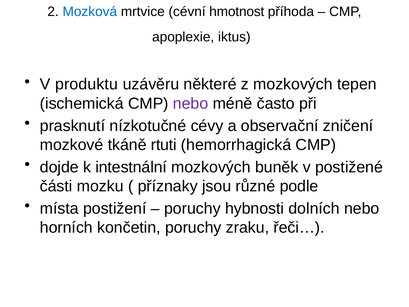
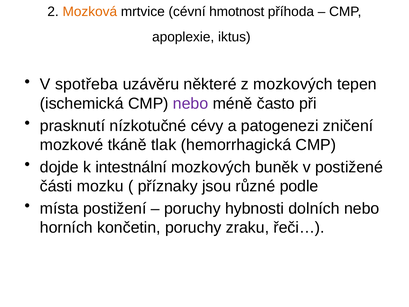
Mozková colour: blue -> orange
produktu: produktu -> spotřeba
observační: observační -> patogenezi
rtuti: rtuti -> tlak
